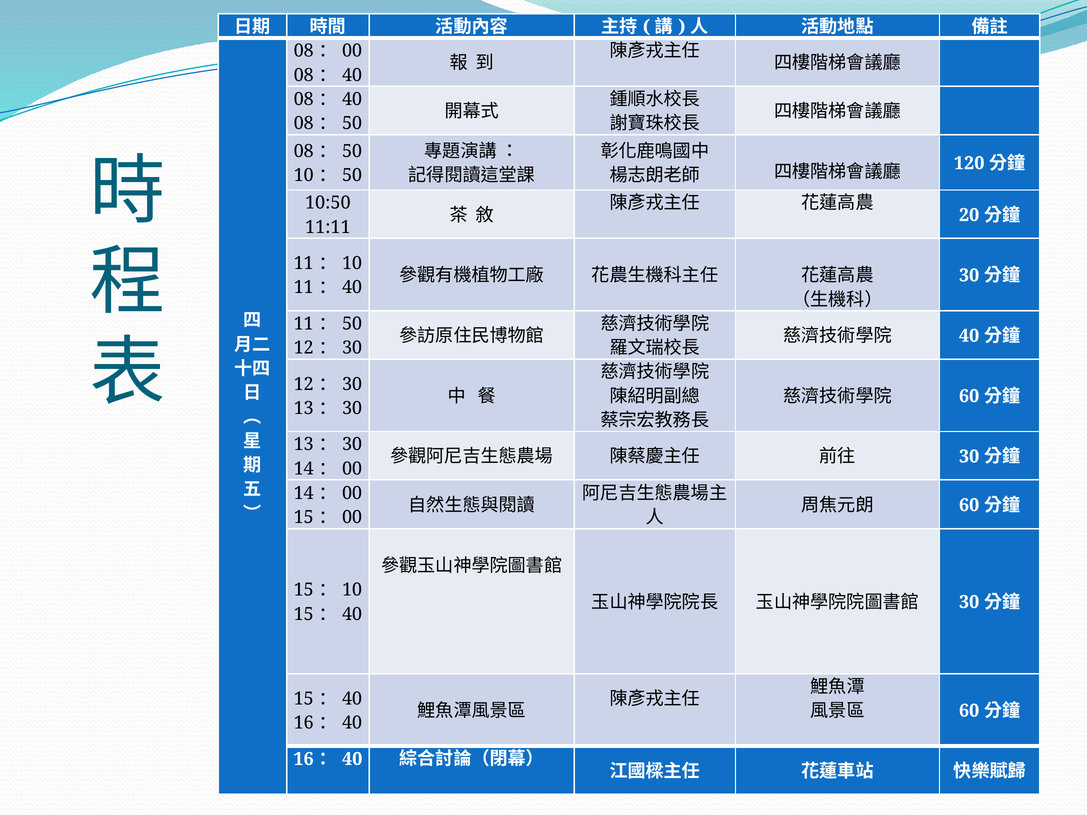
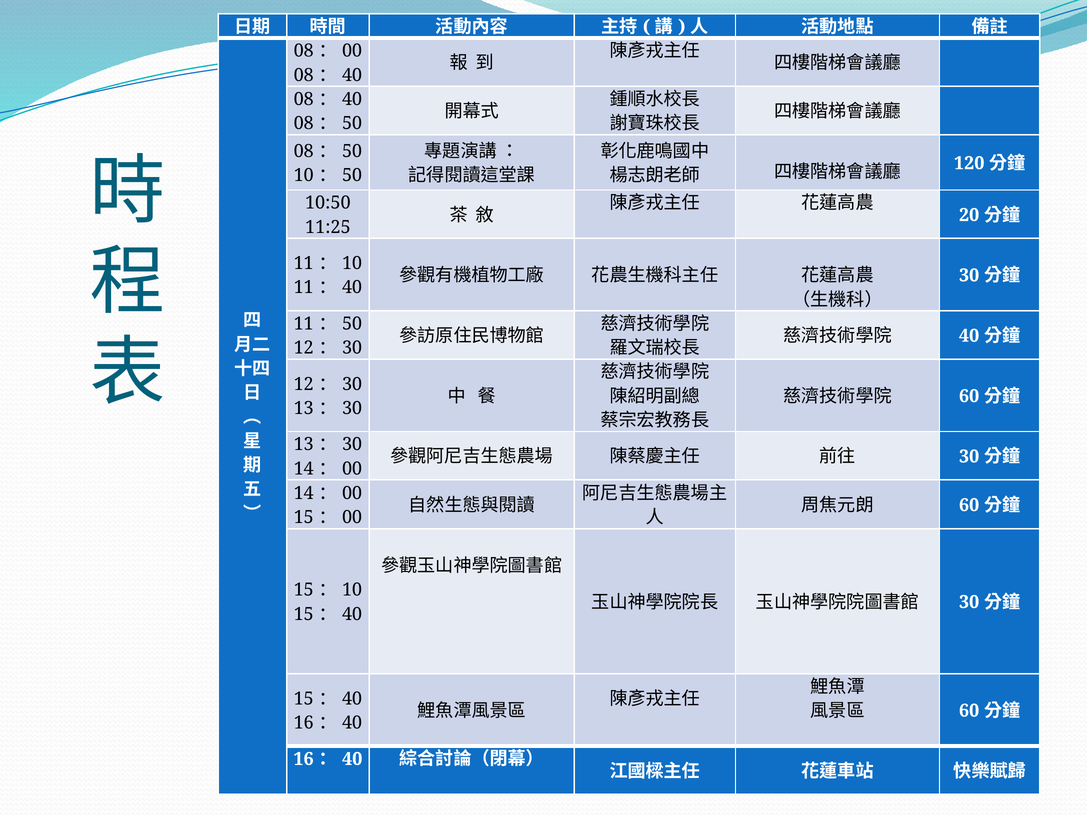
11:11: 11:11 -> 11:25
